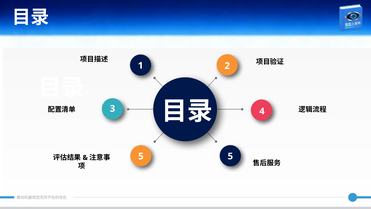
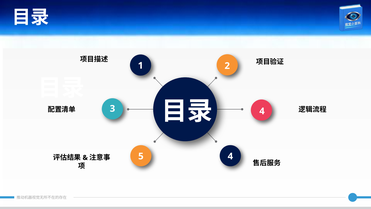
5 5: 5 -> 4
